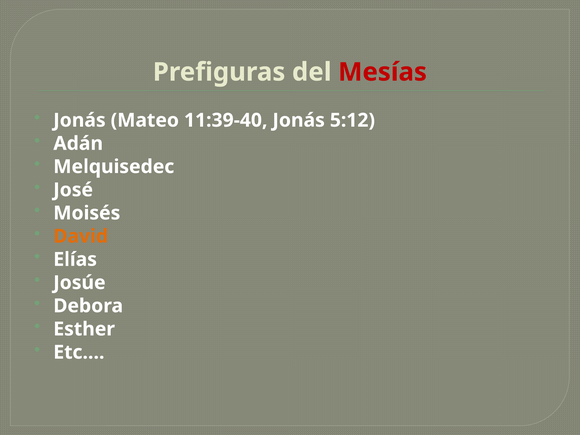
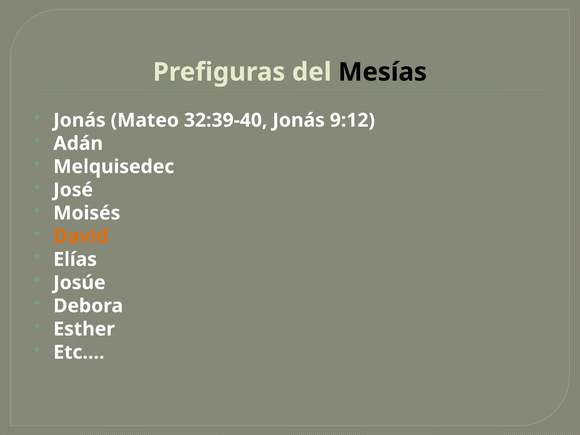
Mesías colour: red -> black
11:39-40: 11:39-40 -> 32:39-40
5:12: 5:12 -> 9:12
